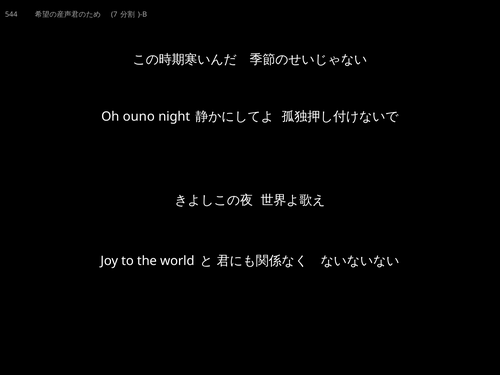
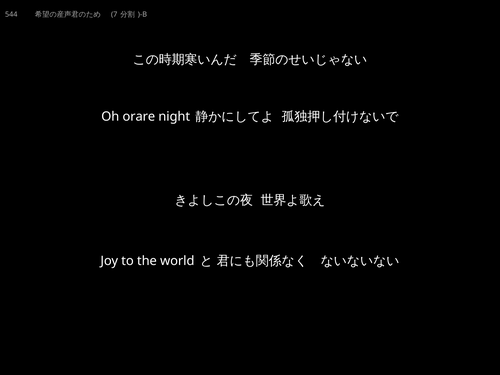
ouno: ouno -> orare
